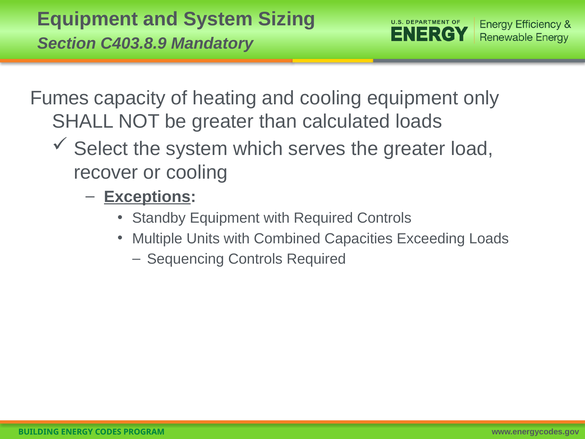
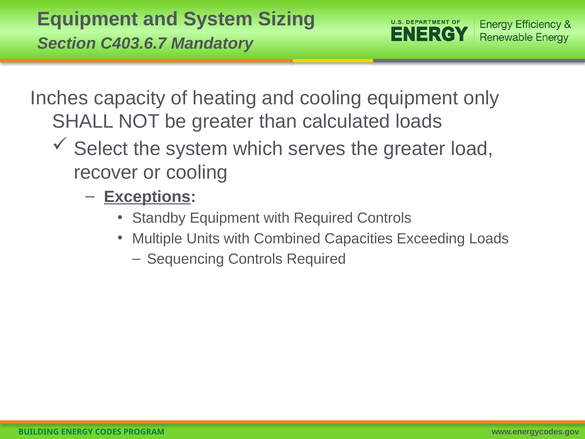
C403.8.9: C403.8.9 -> C403.6.7
Fumes: Fumes -> Inches
